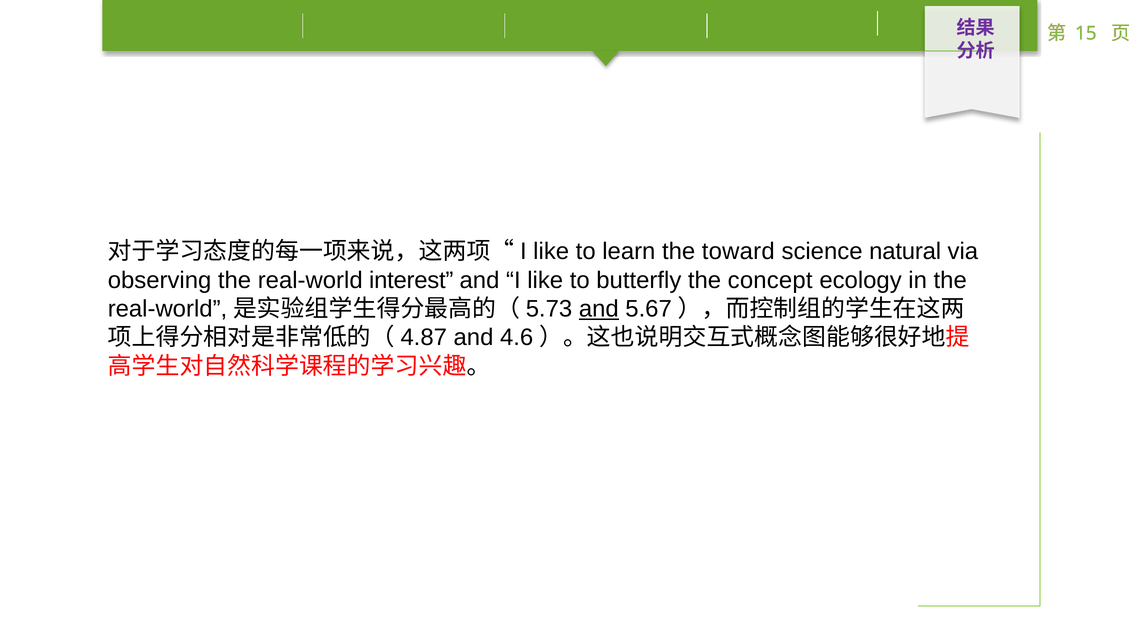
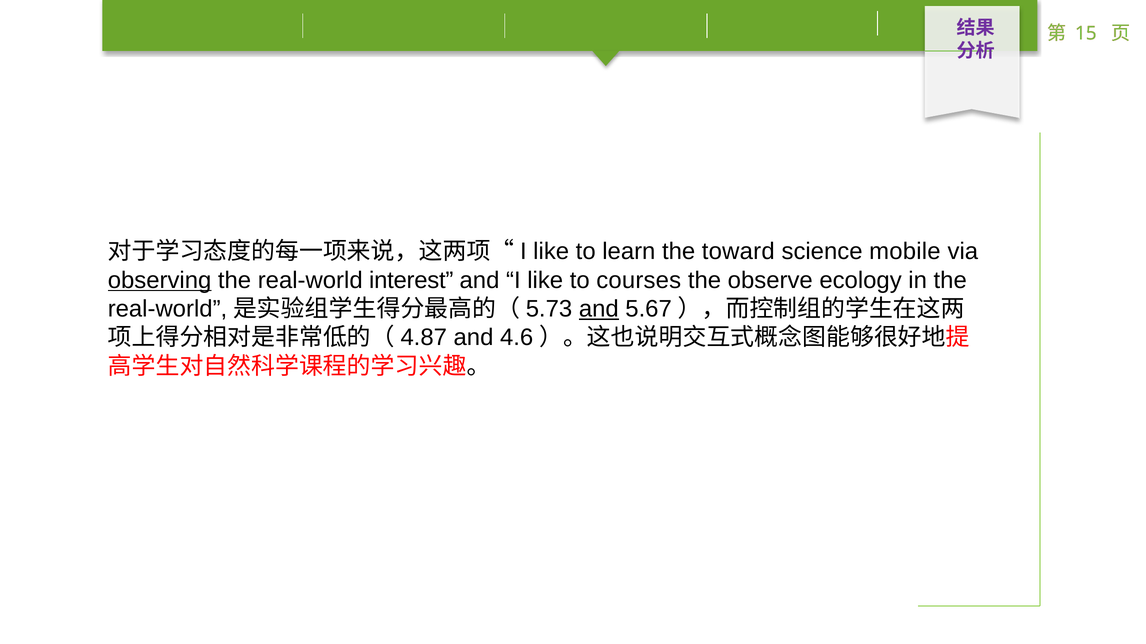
natural: natural -> mobile
observing underline: none -> present
butterfly: butterfly -> courses
concept: concept -> observe
